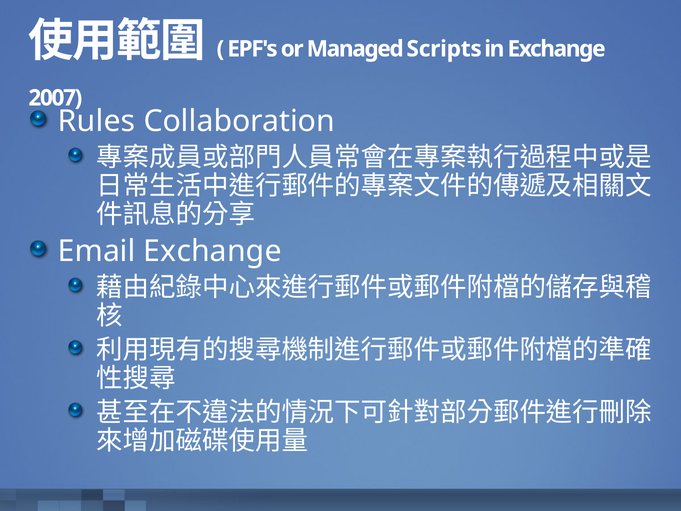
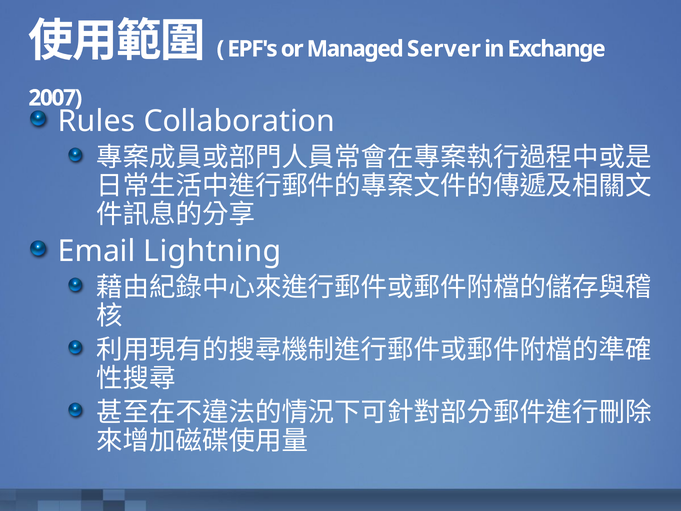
Scripts: Scripts -> Server
Email Exchange: Exchange -> Lightning
